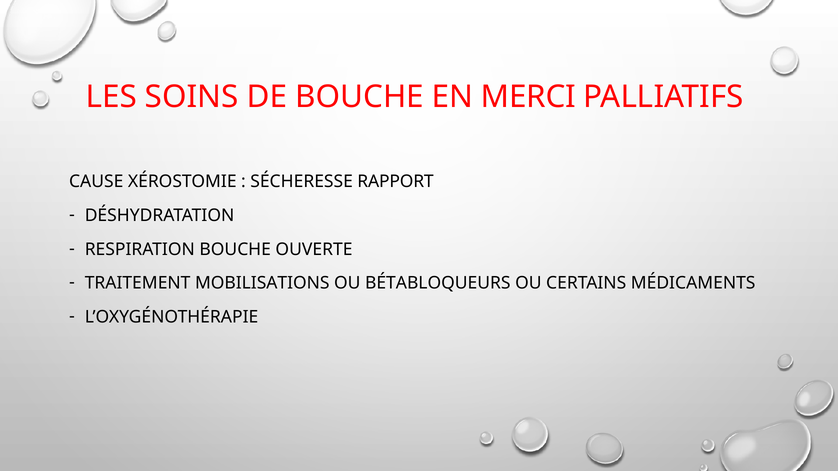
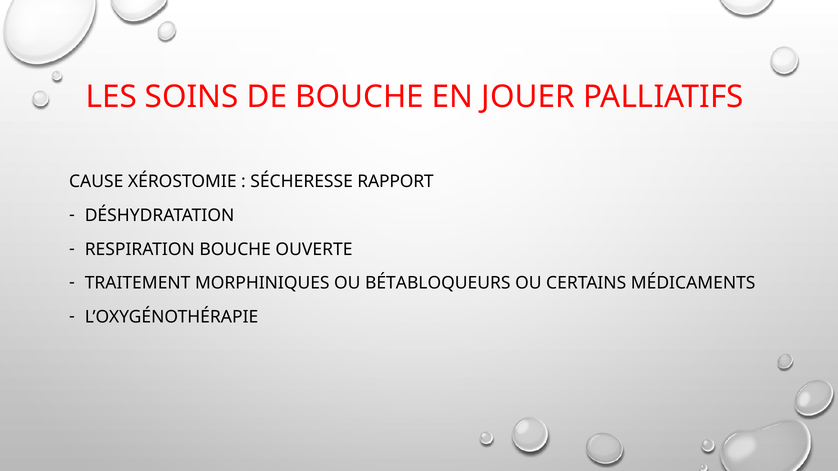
MERCI: MERCI -> JOUER
MOBILISATIONS: MOBILISATIONS -> MORPHINIQUES
